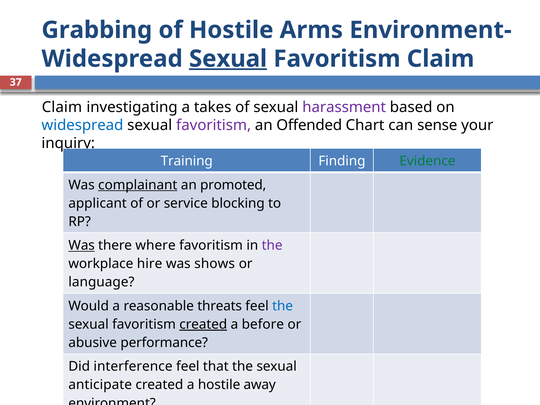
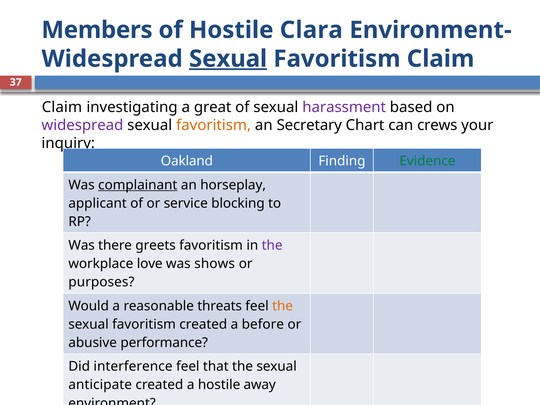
Grabbing: Grabbing -> Members
Arms: Arms -> Clara
takes: takes -> great
widespread at (82, 125) colour: blue -> purple
favoritism at (214, 125) colour: purple -> orange
Offended: Offended -> Secretary
sense: sense -> crews
Training: Training -> Oakland
promoted: promoted -> horseplay
Was at (82, 245) underline: present -> none
where: where -> greets
hire: hire -> love
language: language -> purposes
the at (283, 306) colour: blue -> orange
created at (203, 324) underline: present -> none
